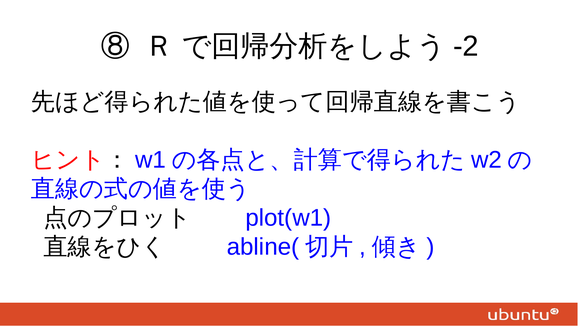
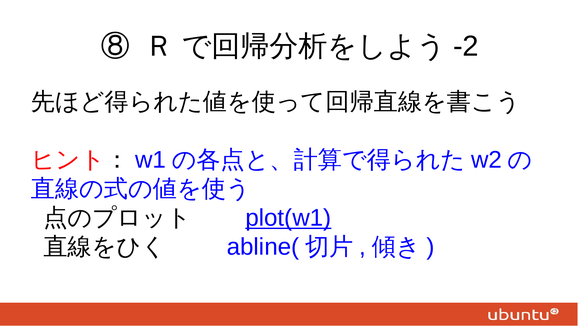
plot(w1 underline: none -> present
